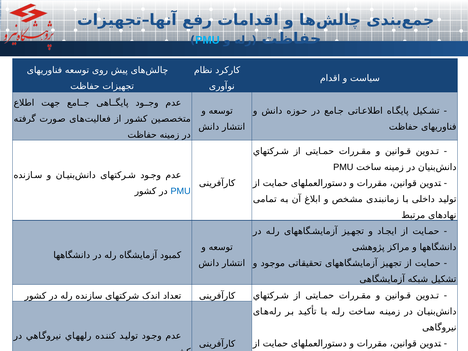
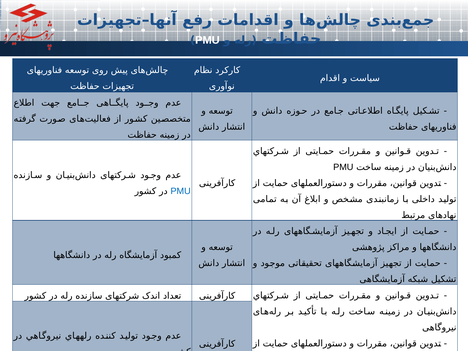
PMU at (207, 40) colour: light blue -> white
